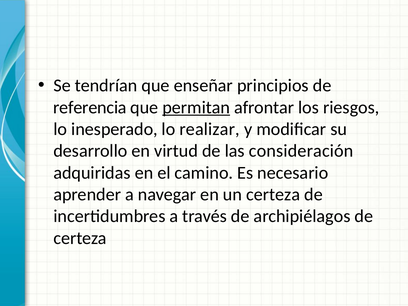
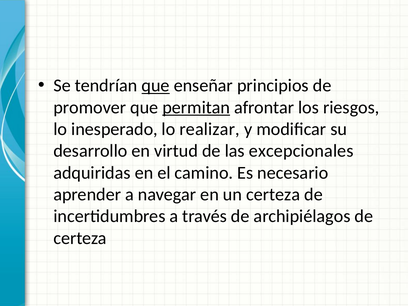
que at (156, 86) underline: none -> present
referencia: referencia -> promover
consideración: consideración -> excepcionales
